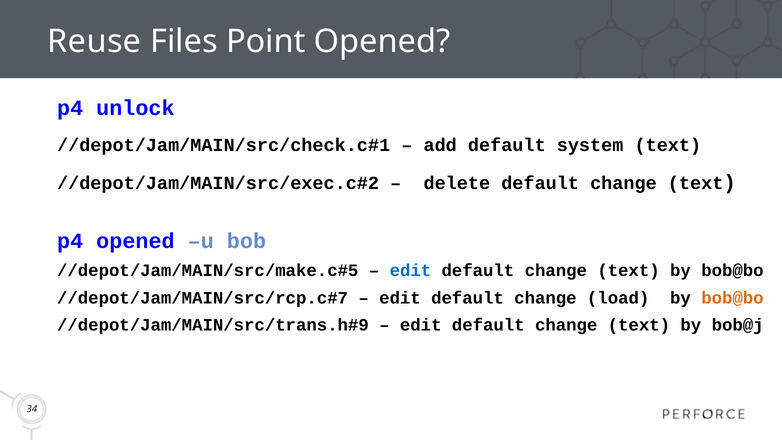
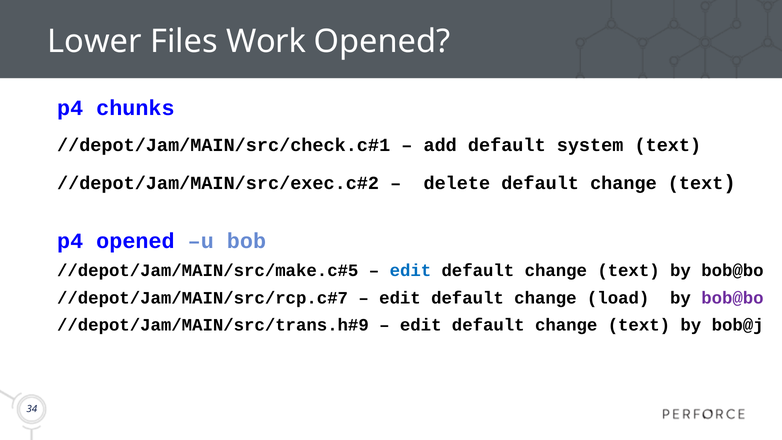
Reuse: Reuse -> Lower
Point: Point -> Work
unlock: unlock -> chunks
bob@bo at (732, 298) colour: orange -> purple
